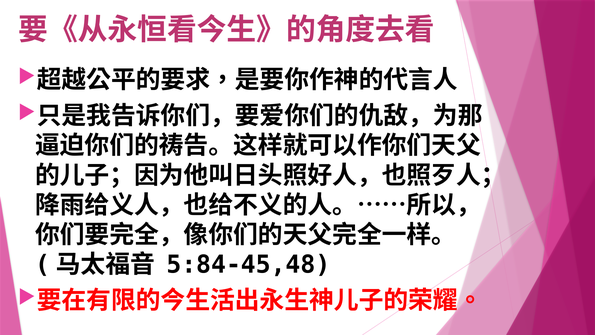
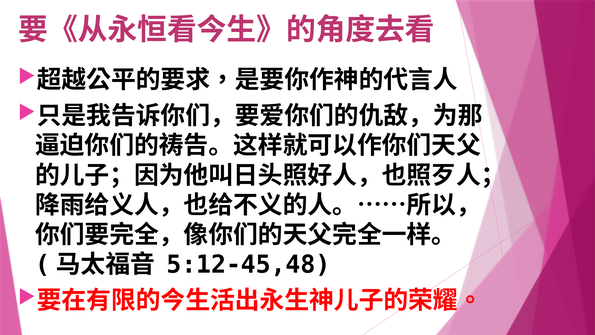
5:84-45,48: 5:84-45,48 -> 5:12-45,48
